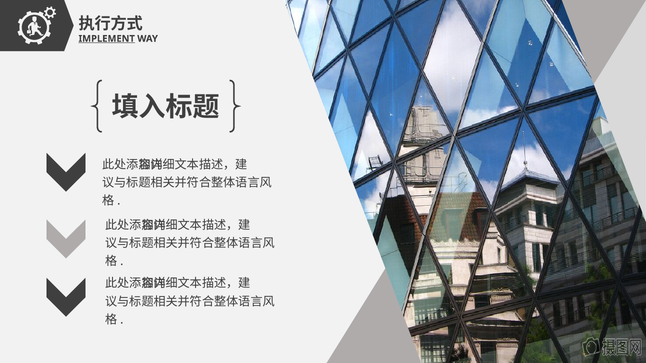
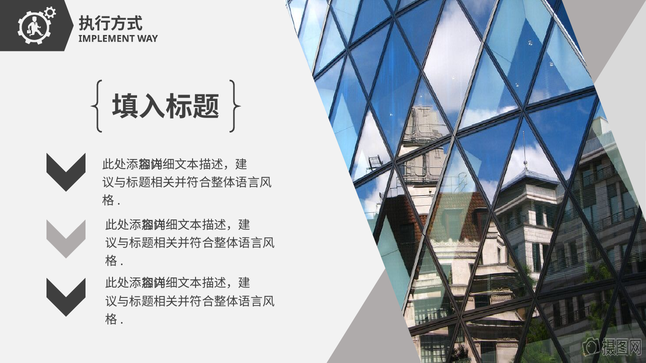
IMPLEMENT underline: present -> none
